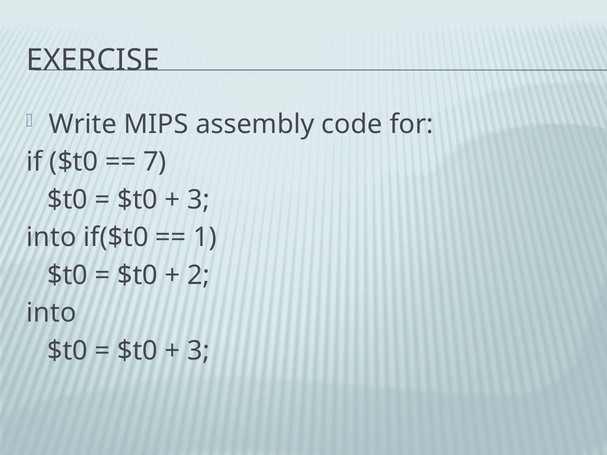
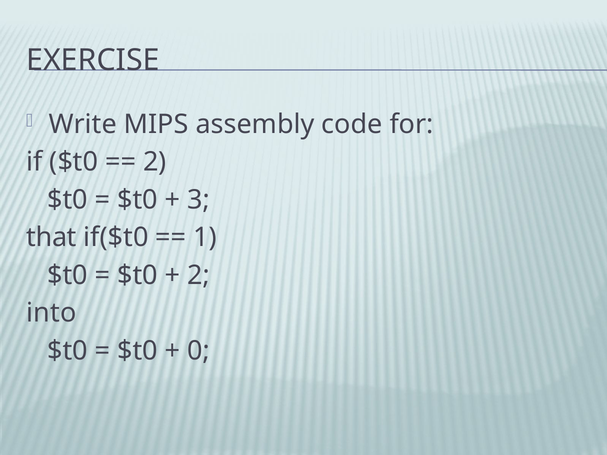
7 at (155, 162): 7 -> 2
into at (51, 238): into -> that
3 at (199, 351): 3 -> 0
